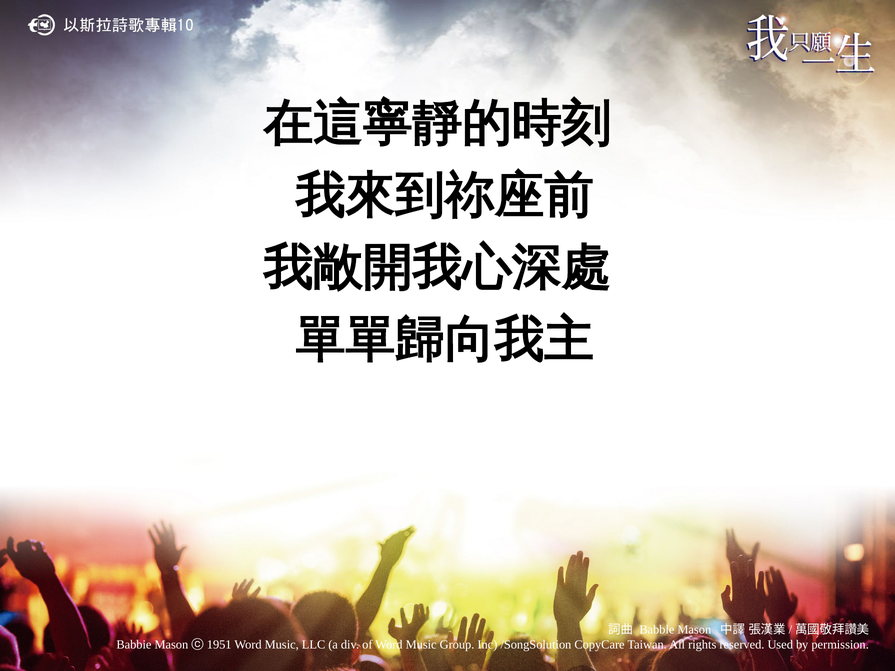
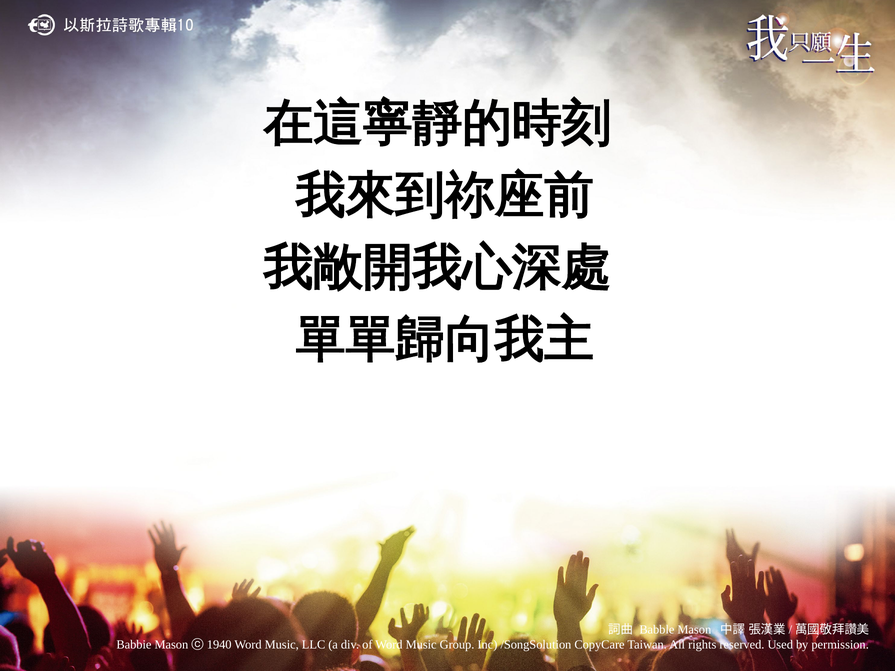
1951: 1951 -> 1940
